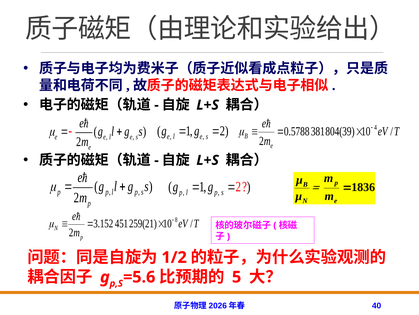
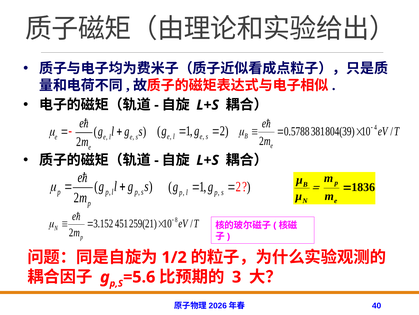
5 at (237, 276): 5 -> 3
